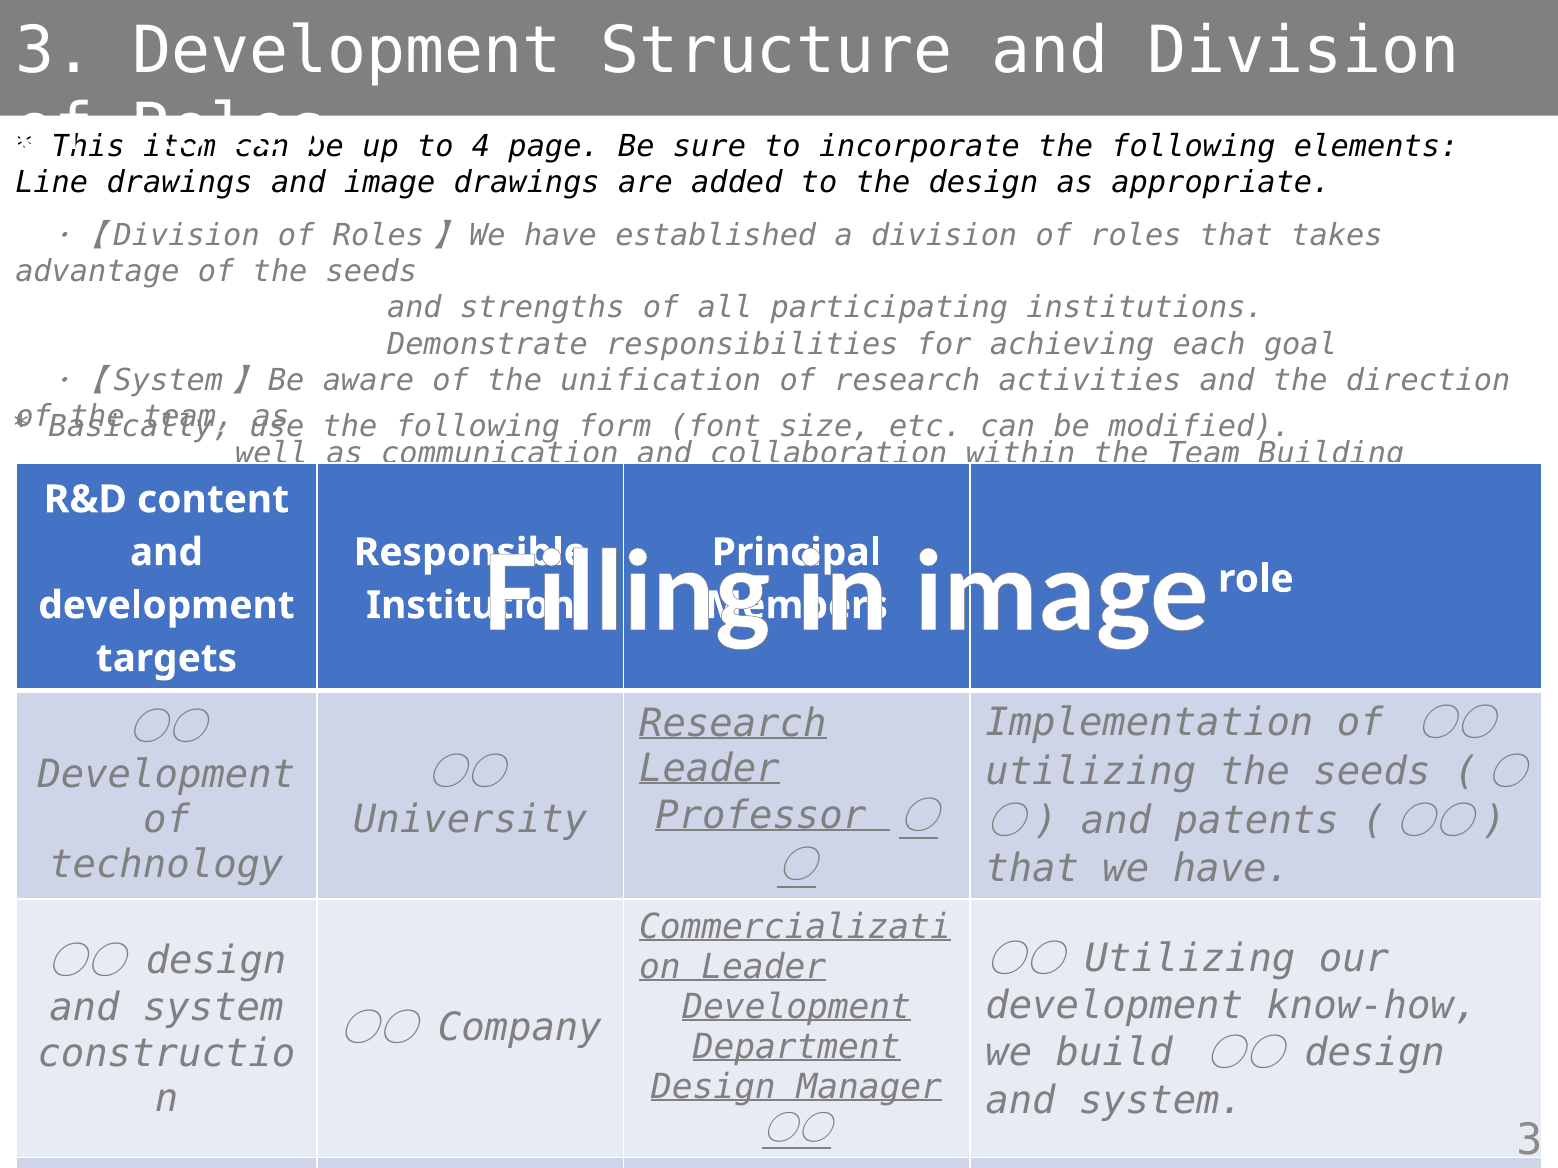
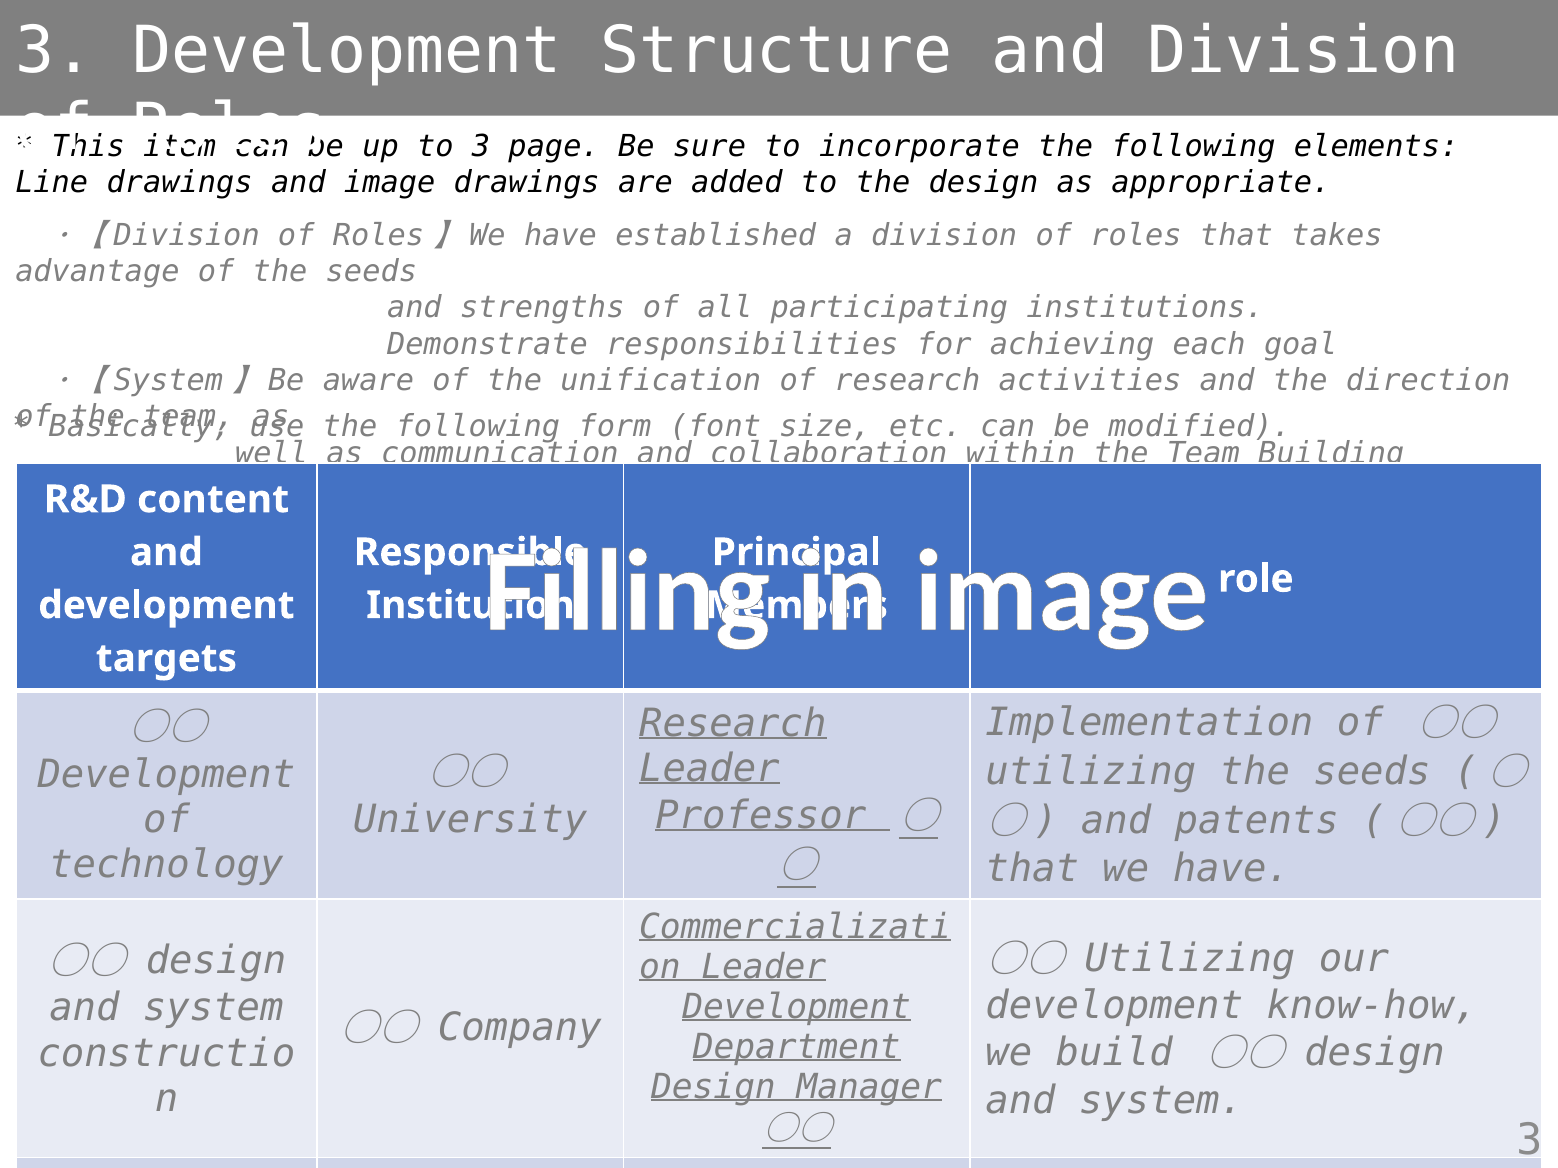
to 4: 4 -> 3
